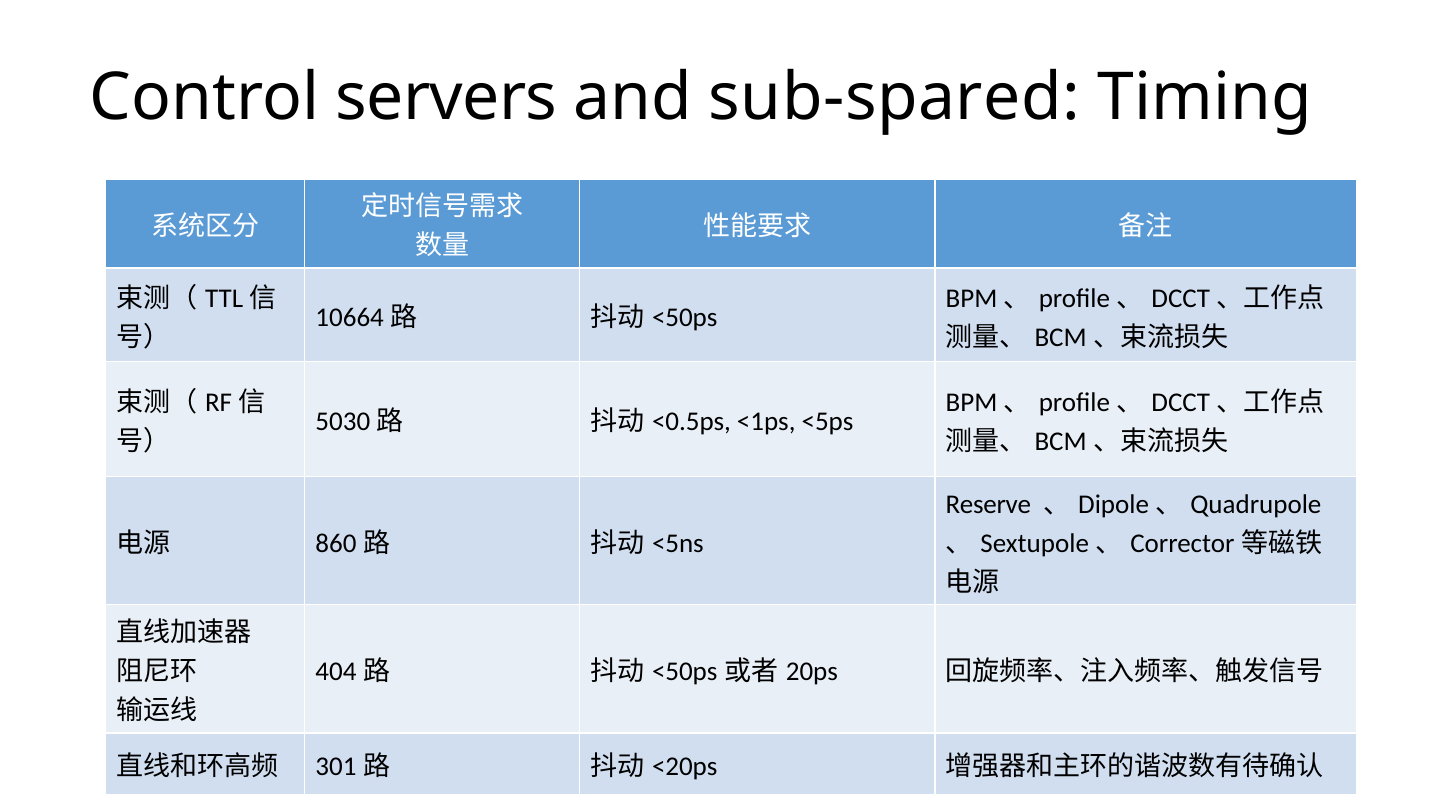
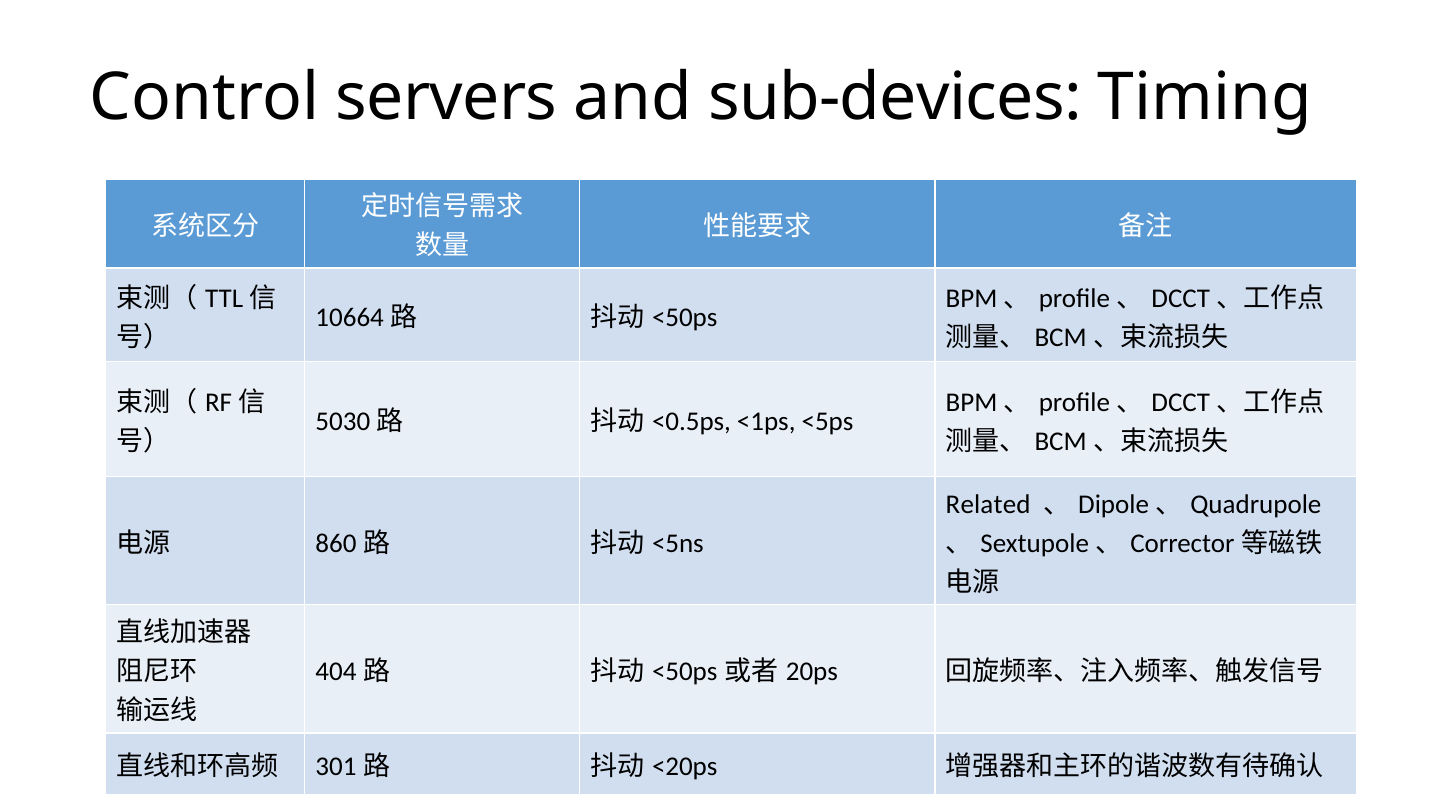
sub-spared: sub-spared -> sub-devices
Reserve: Reserve -> Related
